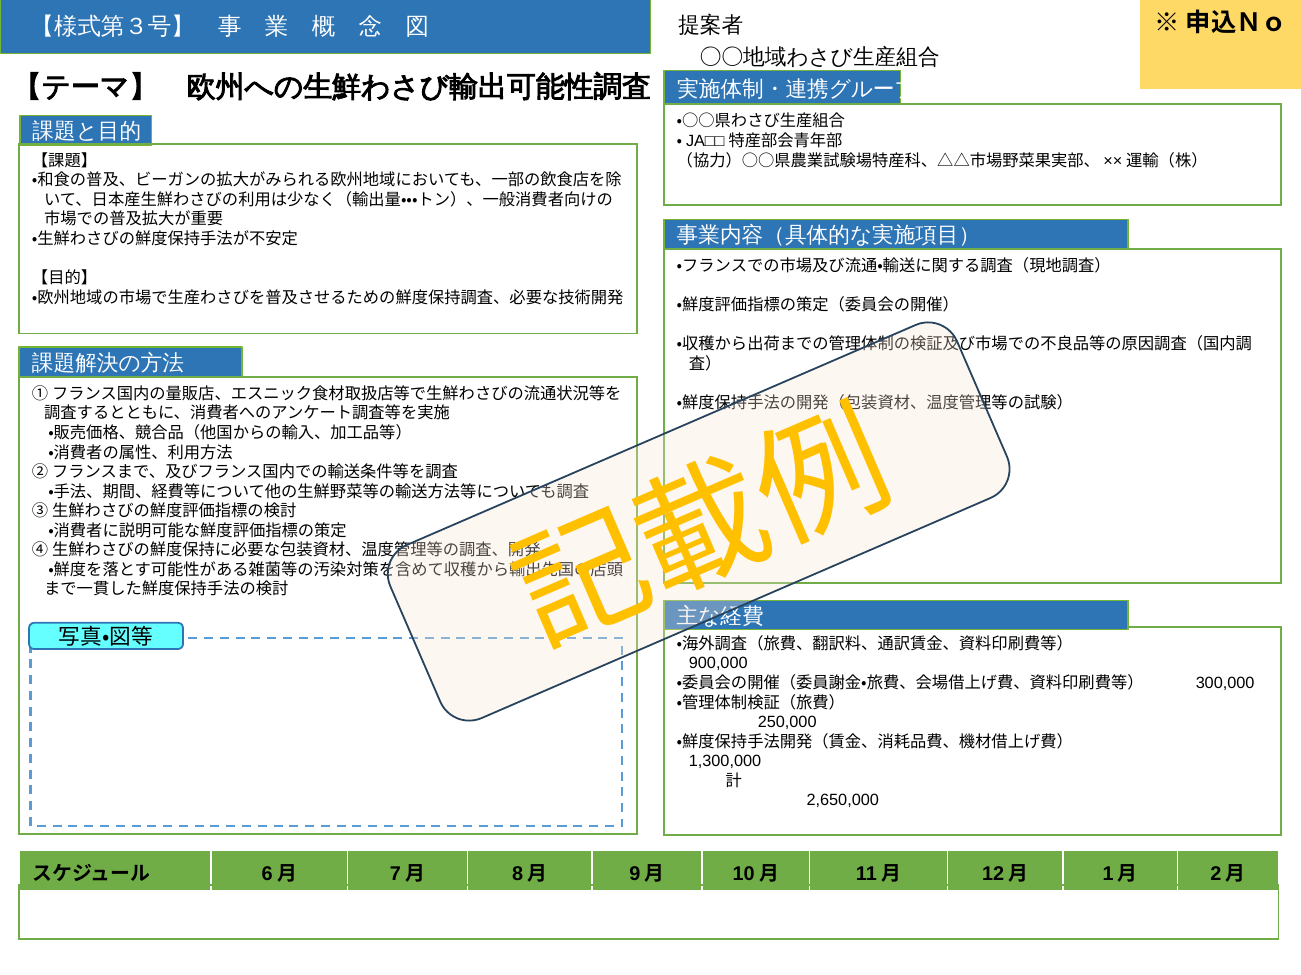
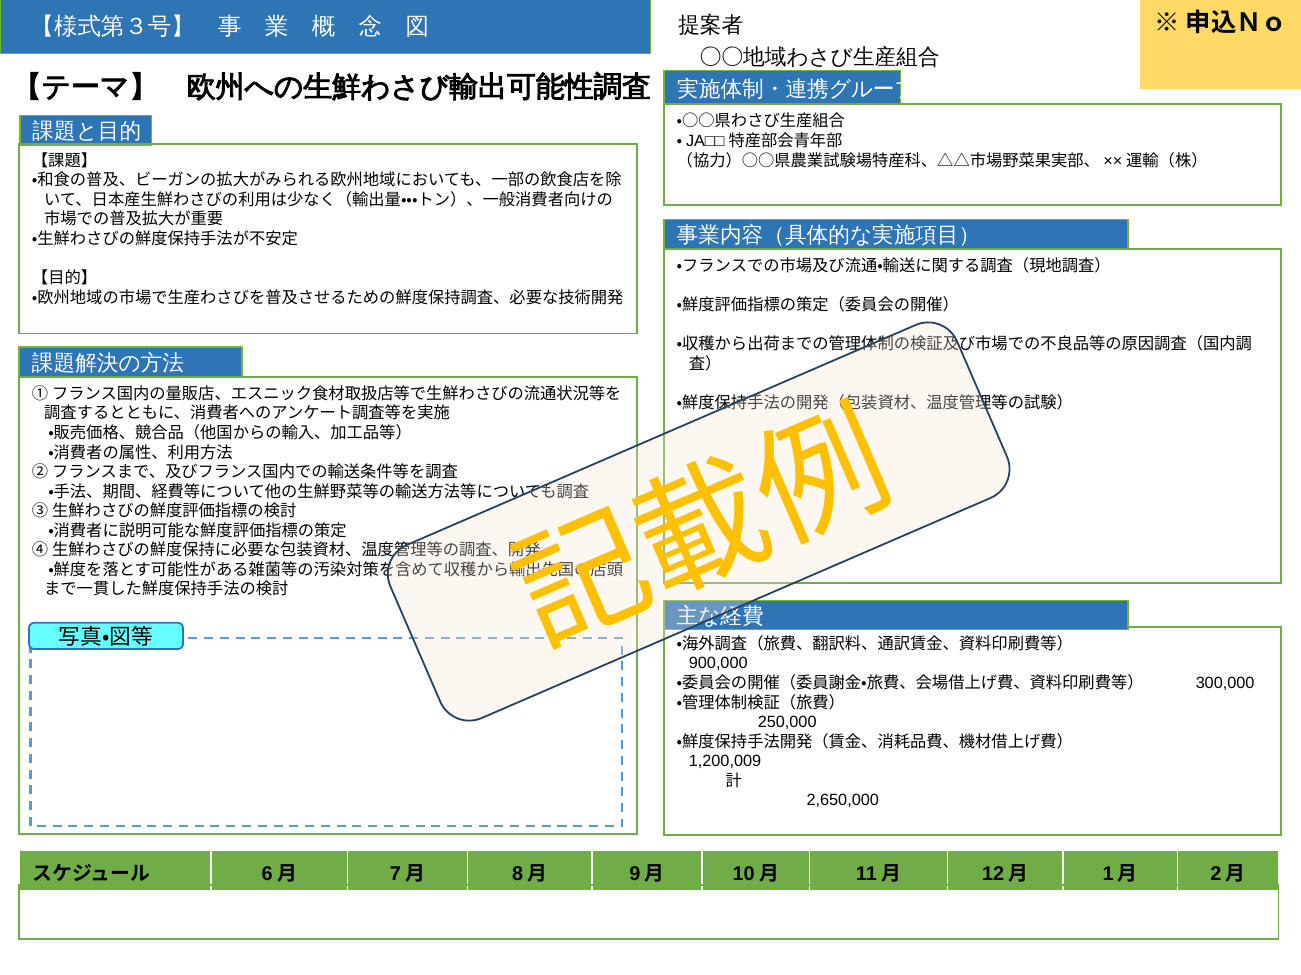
1,300,000: 1,300,000 -> 1,200,009
